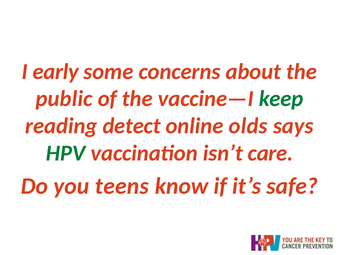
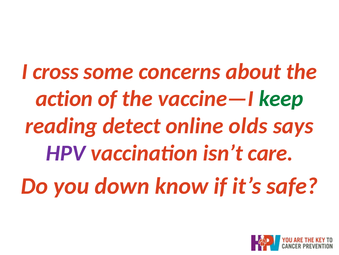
early: early -> cross
public: public -> action
HPV colour: green -> purple
teens: teens -> down
